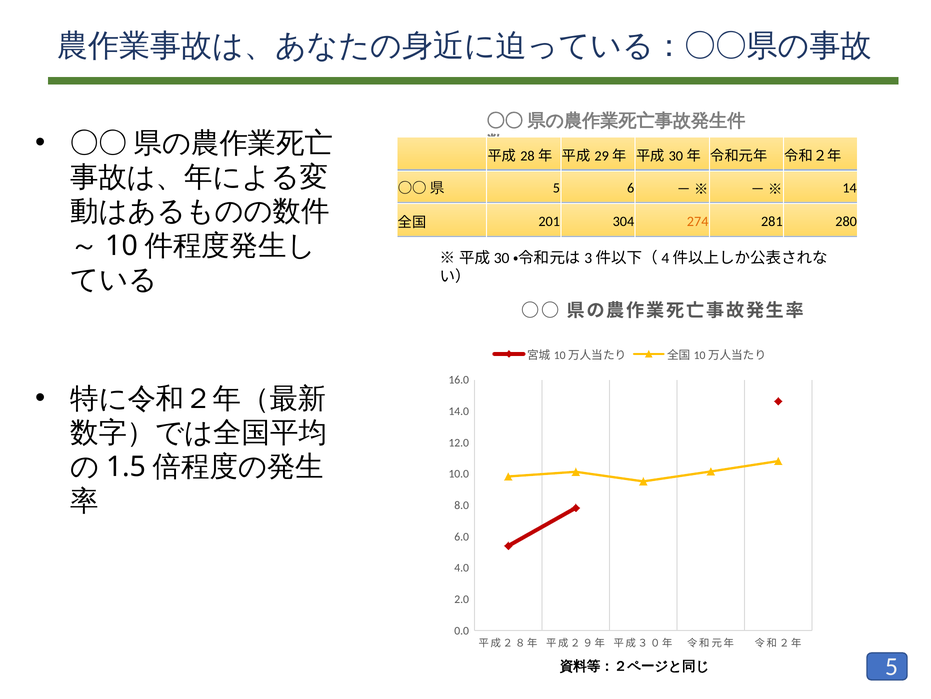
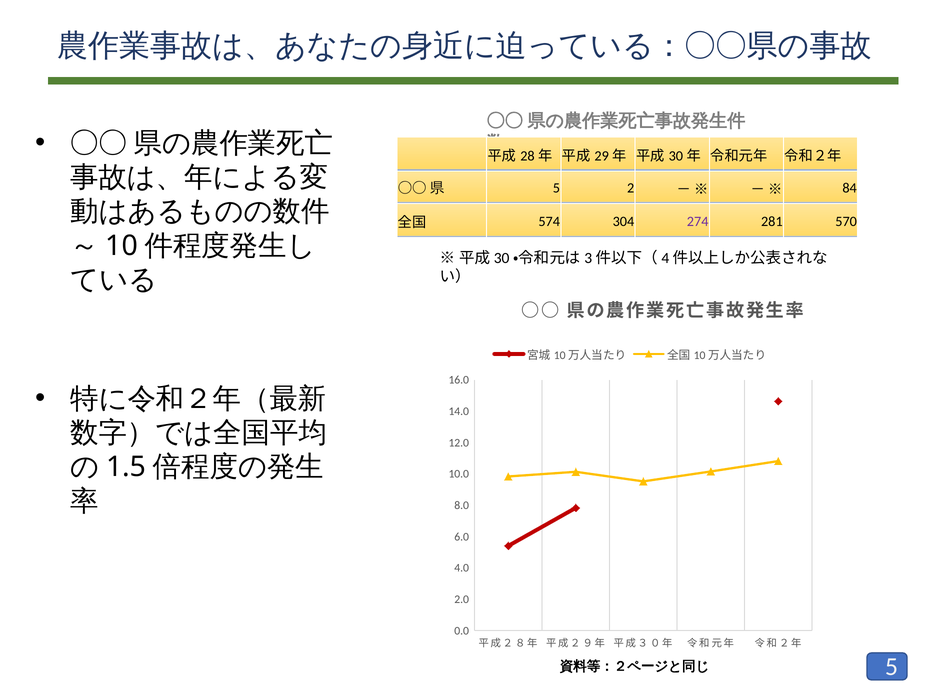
6: 6 -> 2
14: 14 -> 84
201: 201 -> 574
274 colour: orange -> purple
280: 280 -> 570
